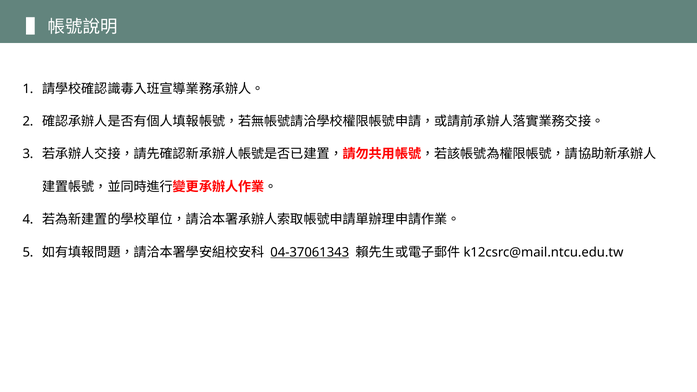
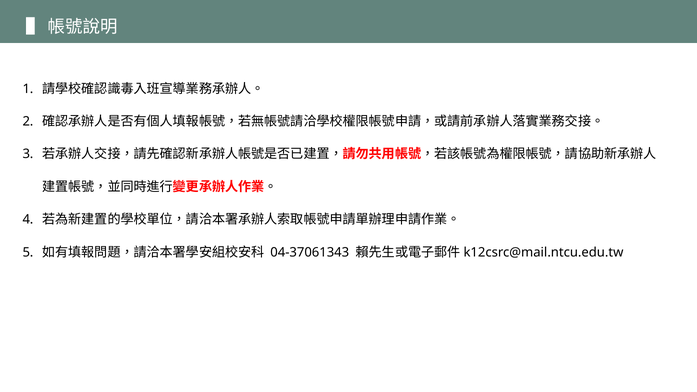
04-37061343 underline: present -> none
